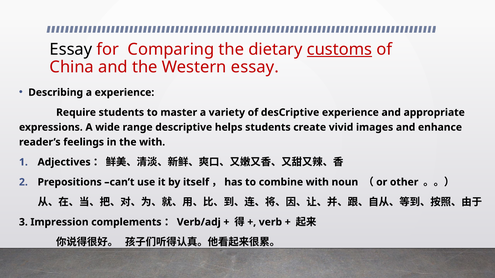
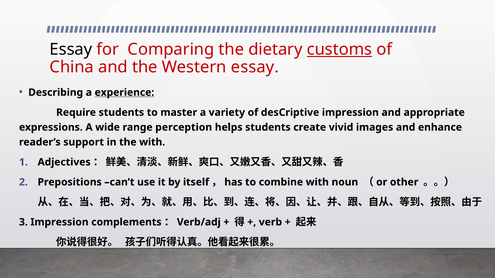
experience at (124, 93) underline: none -> present
desCriptive experience: experience -> impression
range descriptive: descriptive -> perception
feelings: feelings -> support
